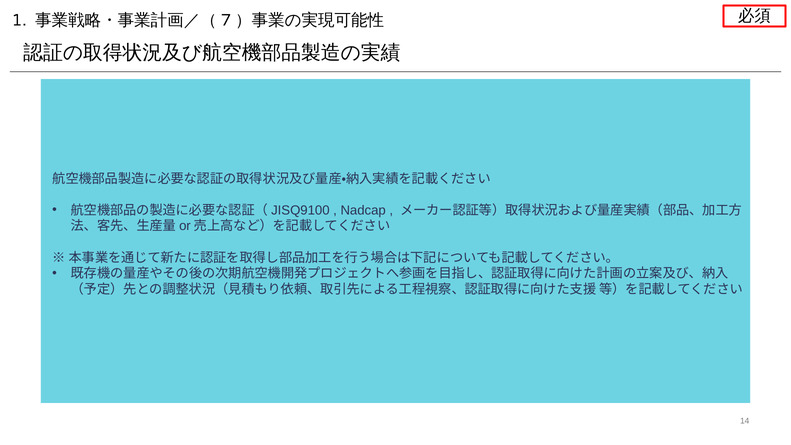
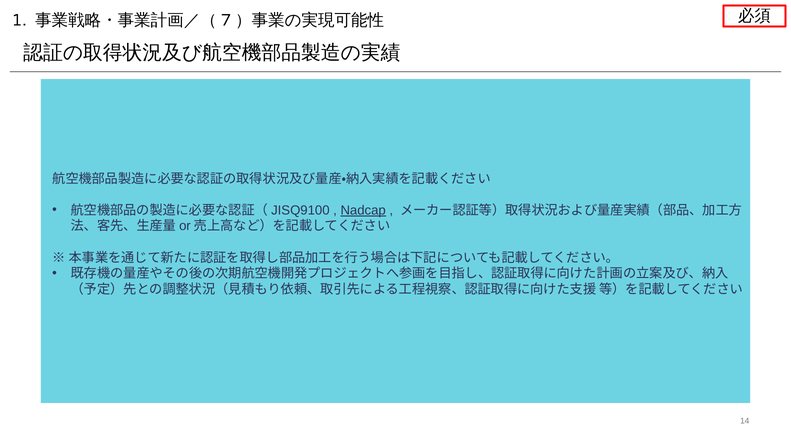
Nadcap underline: none -> present
